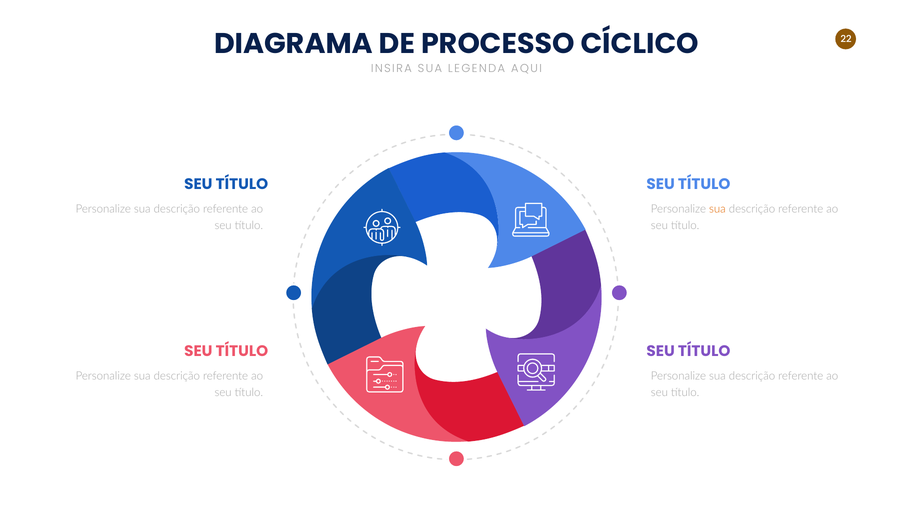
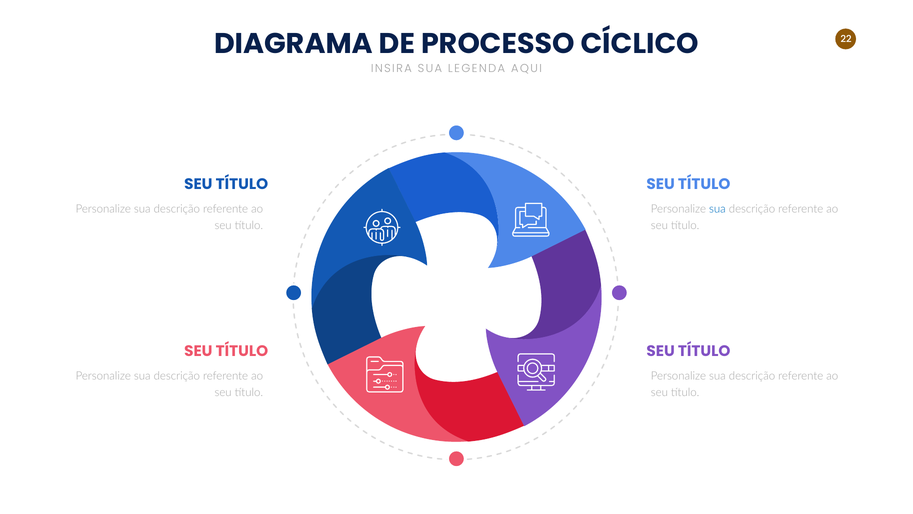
sua at (717, 209) colour: orange -> blue
